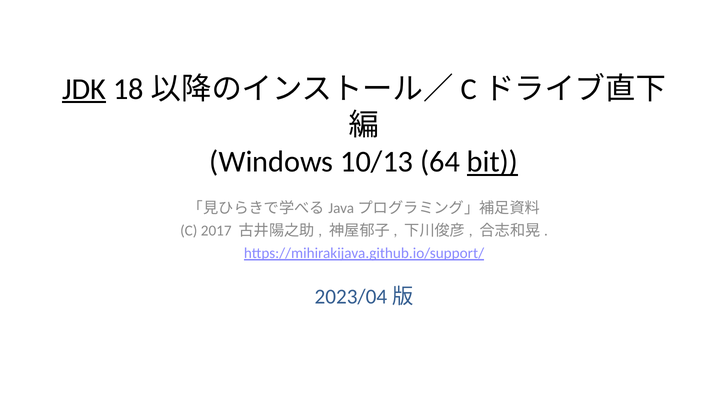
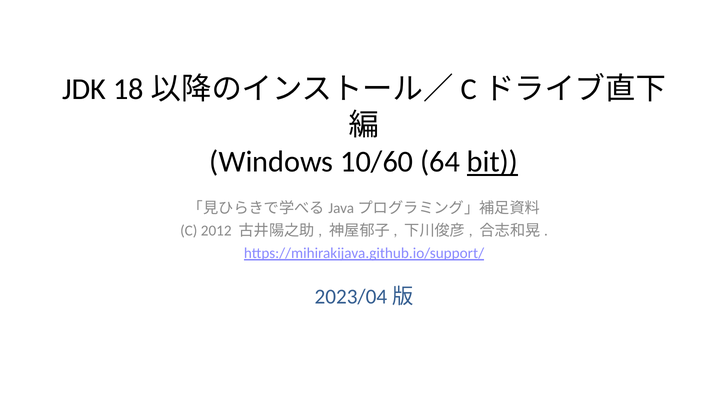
JDK underline: present -> none
10/13: 10/13 -> 10/60
2017: 2017 -> 2012
